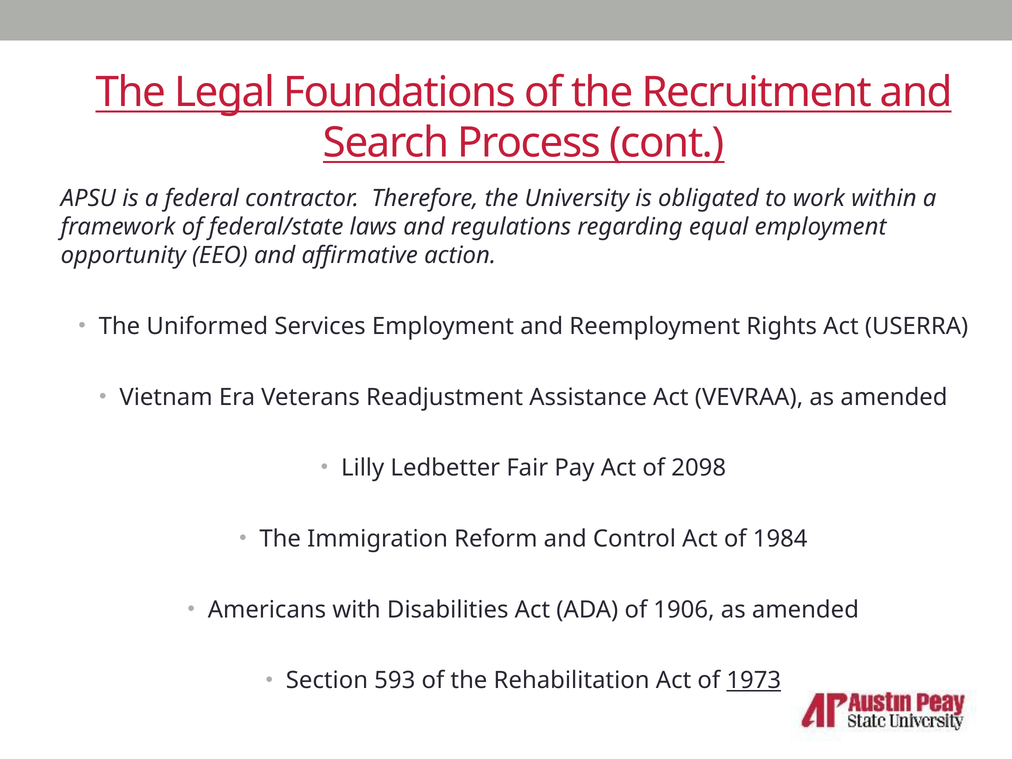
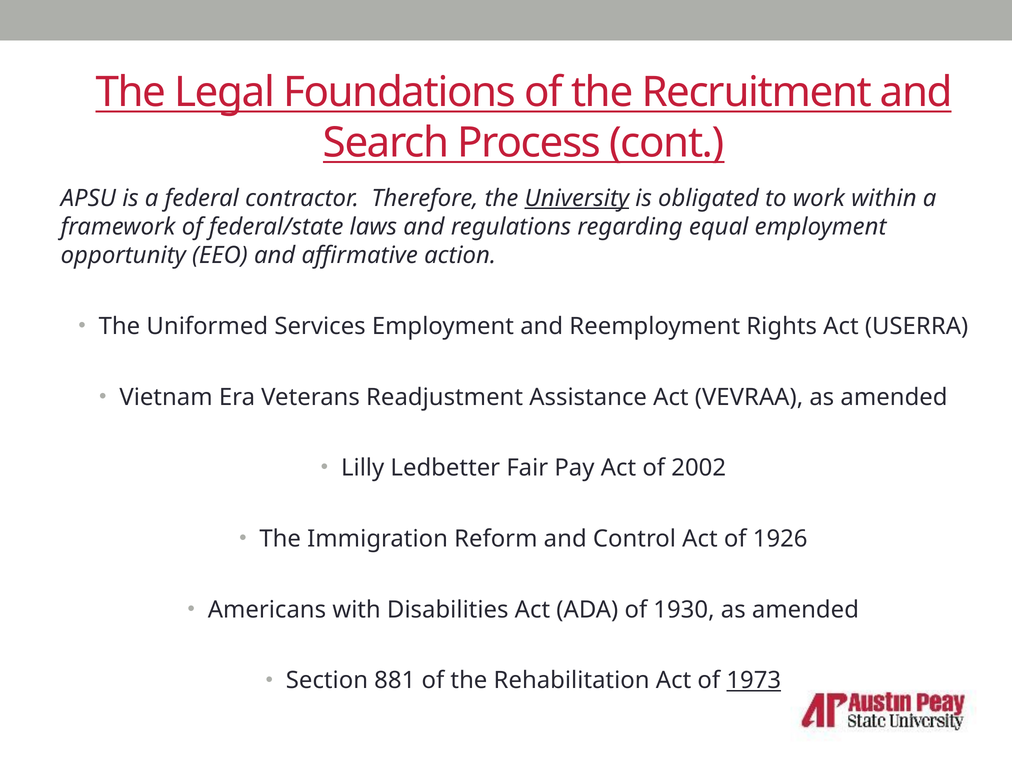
University underline: none -> present
2098: 2098 -> 2002
1984: 1984 -> 1926
1906: 1906 -> 1930
593: 593 -> 881
